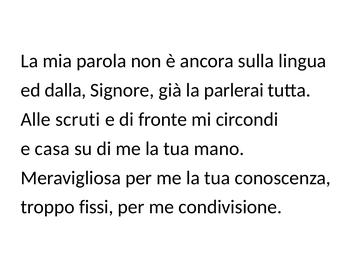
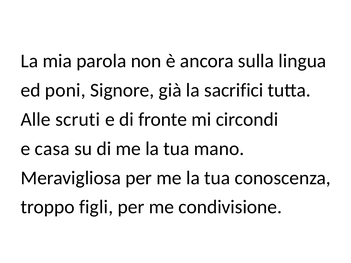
dalla: dalla -> poni
parlerai: parlerai -> sacrifici
fissi: fissi -> figli
